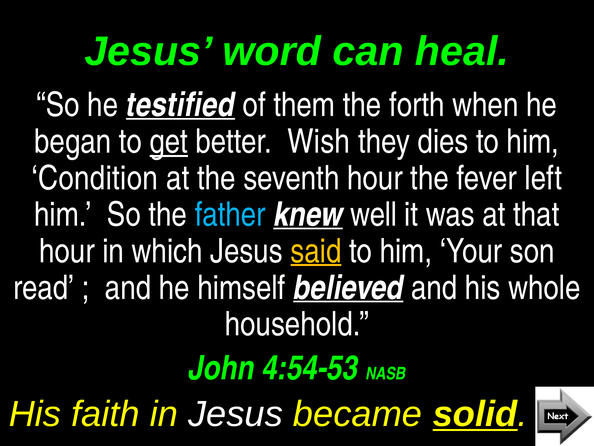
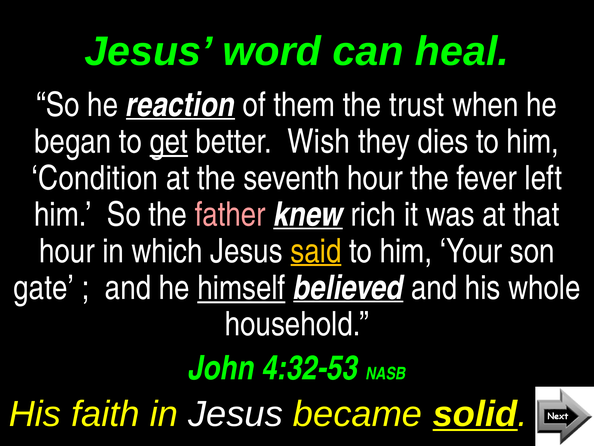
testified: testified -> reaction
forth: forth -> trust
father colour: light blue -> pink
well: well -> rich
read: read -> gate
himself underline: none -> present
4:54-53: 4:54-53 -> 4:32-53
